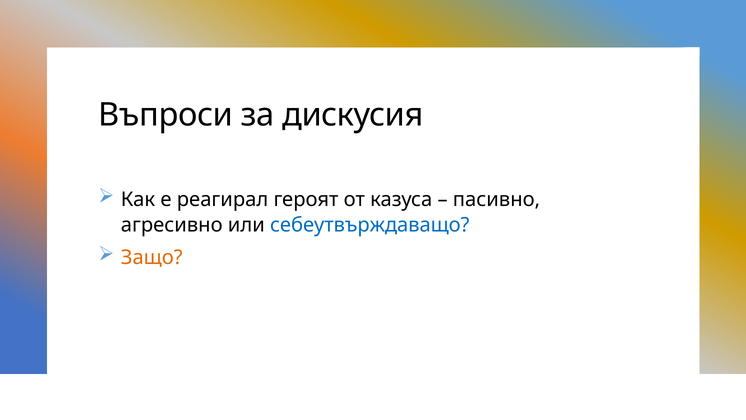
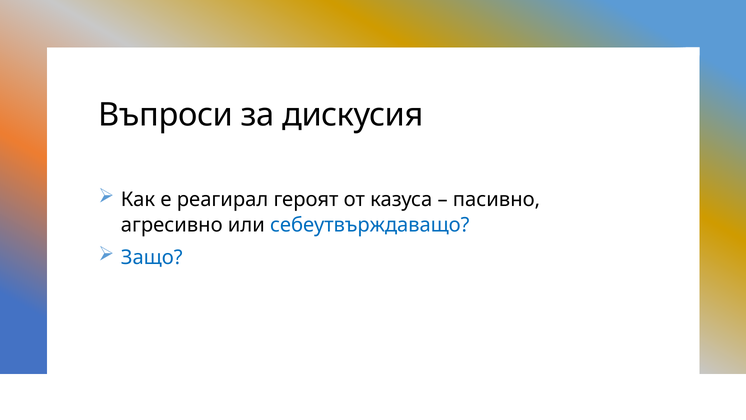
Защо colour: orange -> blue
